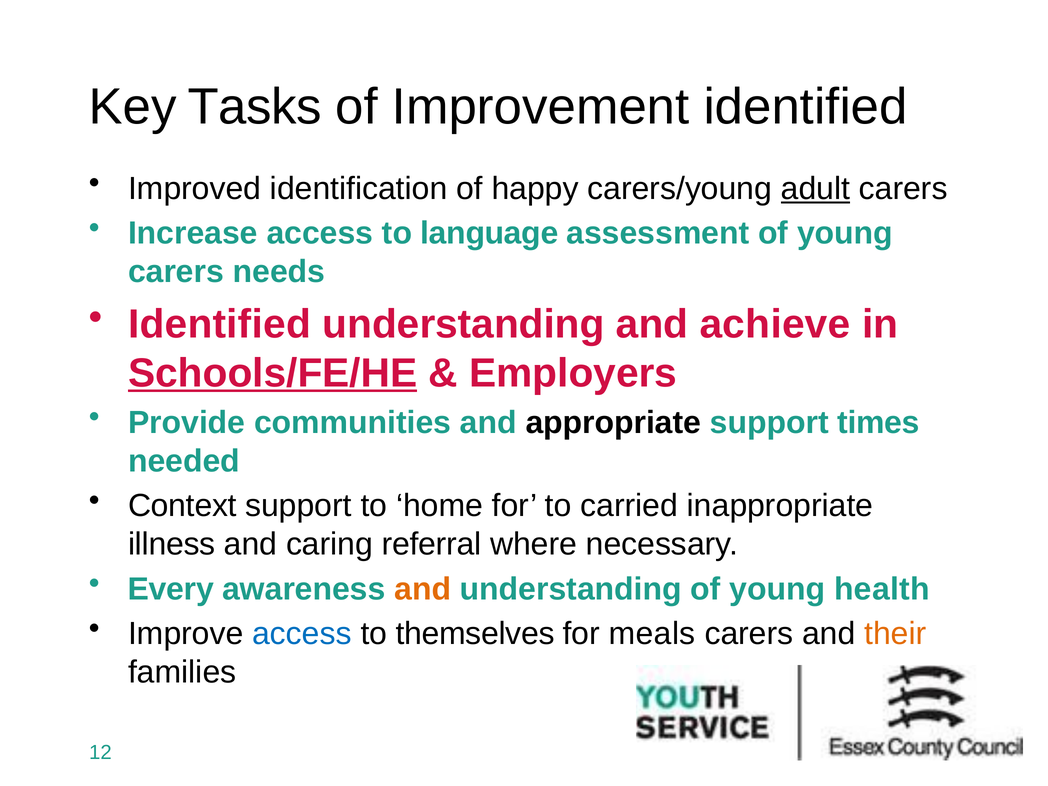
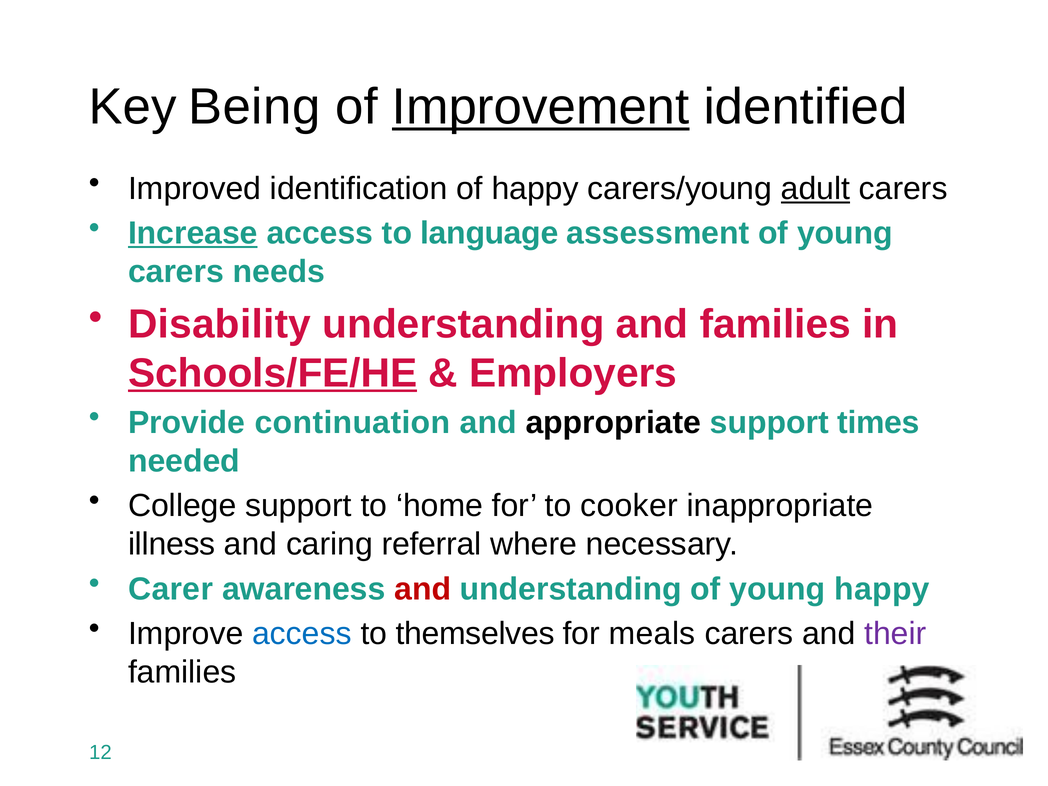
Tasks: Tasks -> Being
Improvement underline: none -> present
Increase underline: none -> present
Identified at (220, 324): Identified -> Disability
and achieve: achieve -> families
communities: communities -> continuation
Context: Context -> College
carried: carried -> cooker
Every: Every -> Carer
and at (423, 589) colour: orange -> red
young health: health -> happy
their colour: orange -> purple
